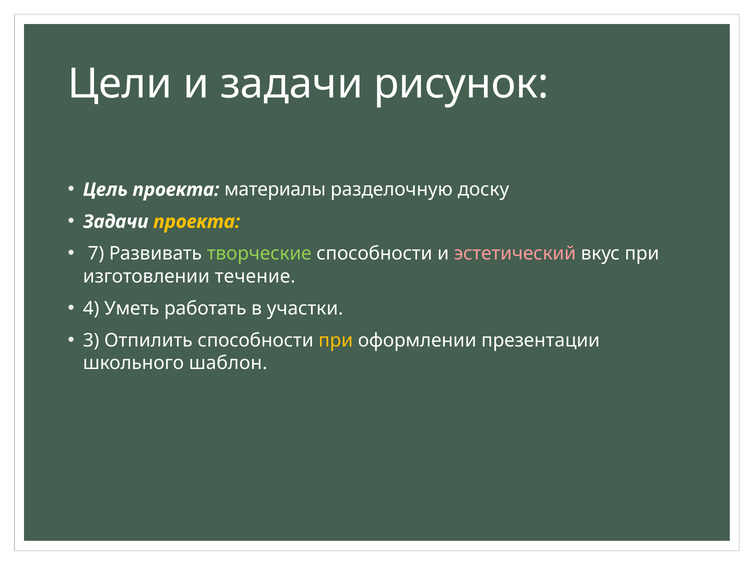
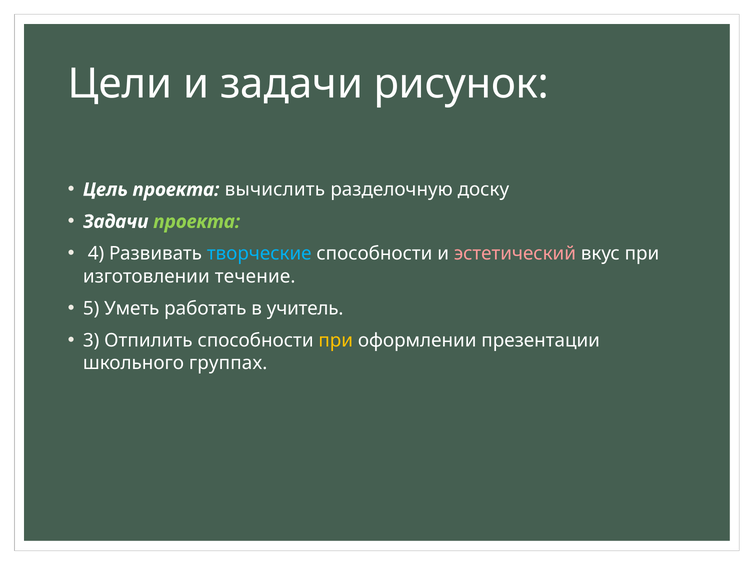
материалы: материалы -> вычислить
проекта at (197, 222) colour: yellow -> light green
7: 7 -> 4
творческие colour: light green -> light blue
4: 4 -> 5
участки: участки -> учитель
шаблон: шаблон -> группах
